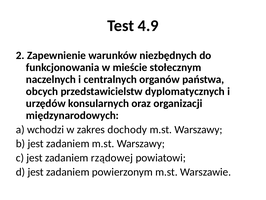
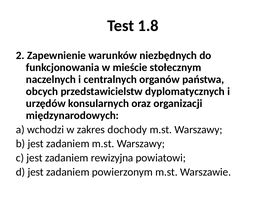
4.9: 4.9 -> 1.8
rządowej: rządowej -> rewizyjna
